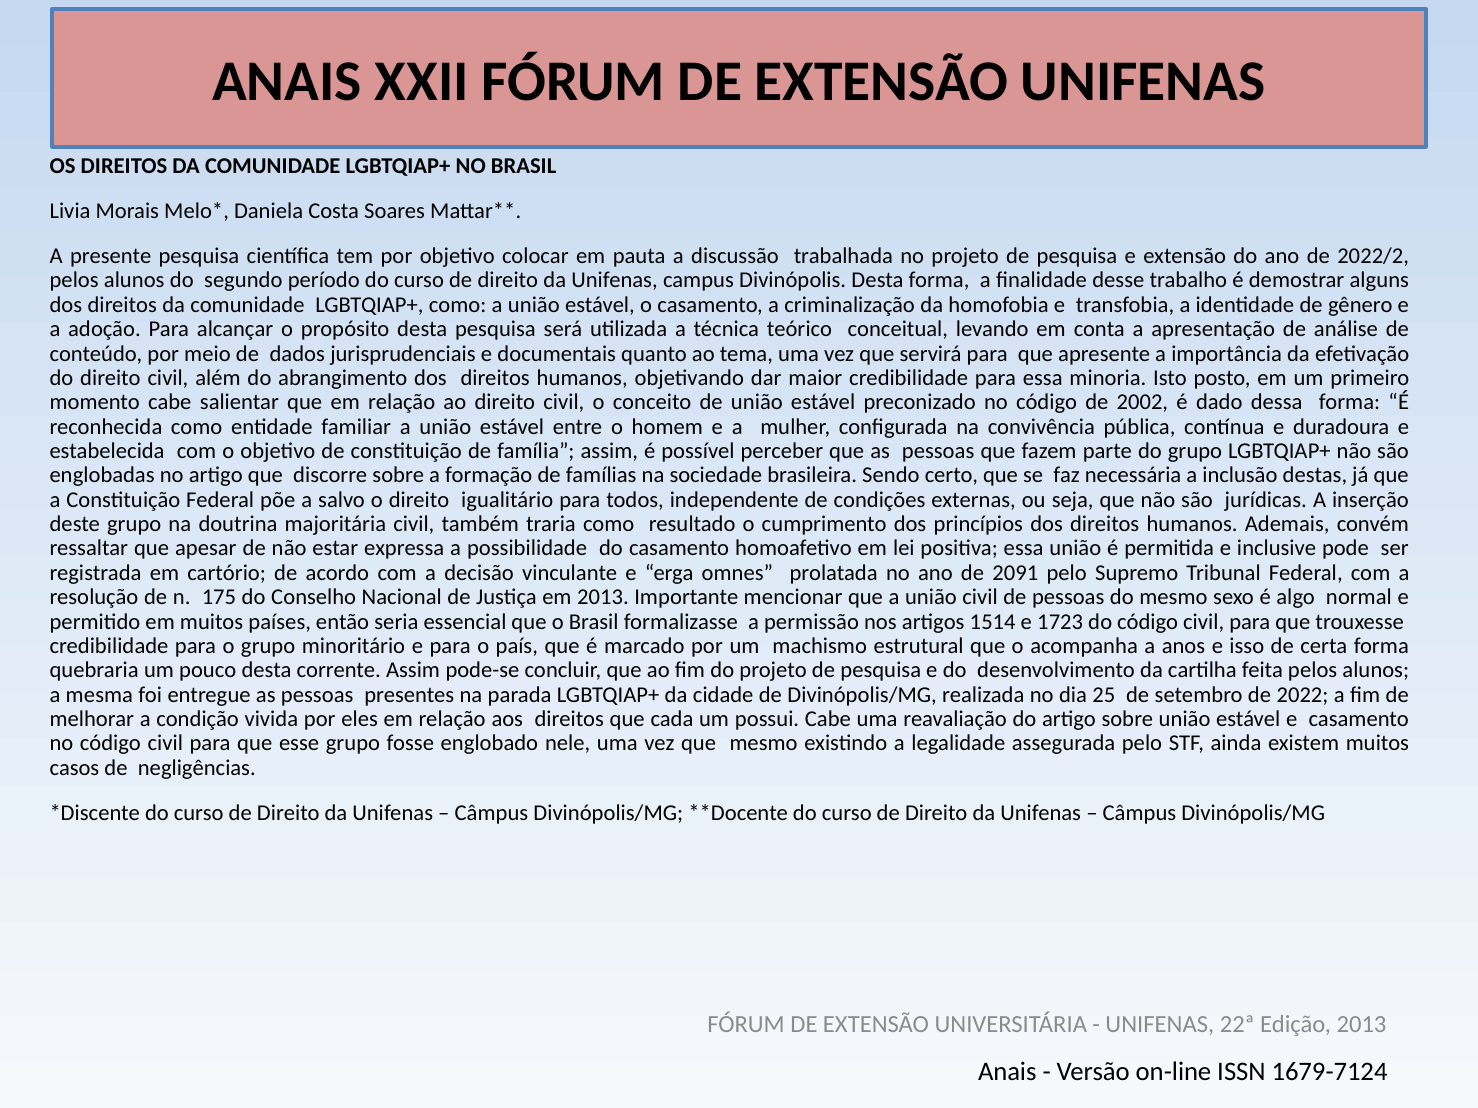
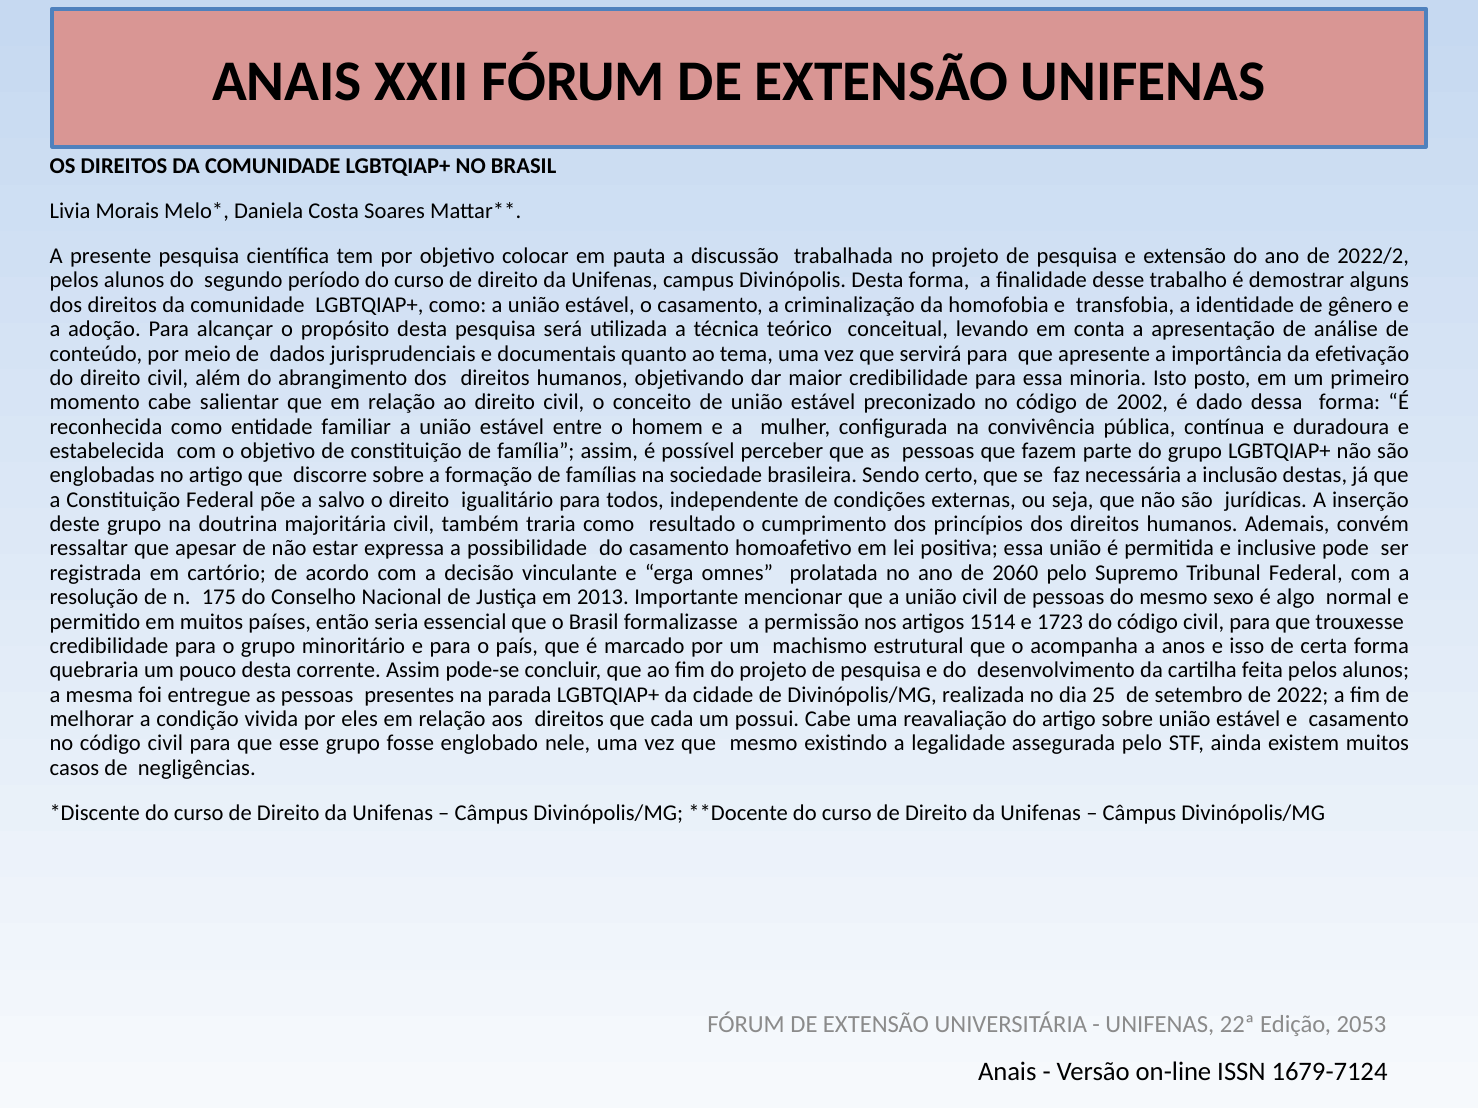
2091: 2091 -> 2060
Edição 2013: 2013 -> 2053
